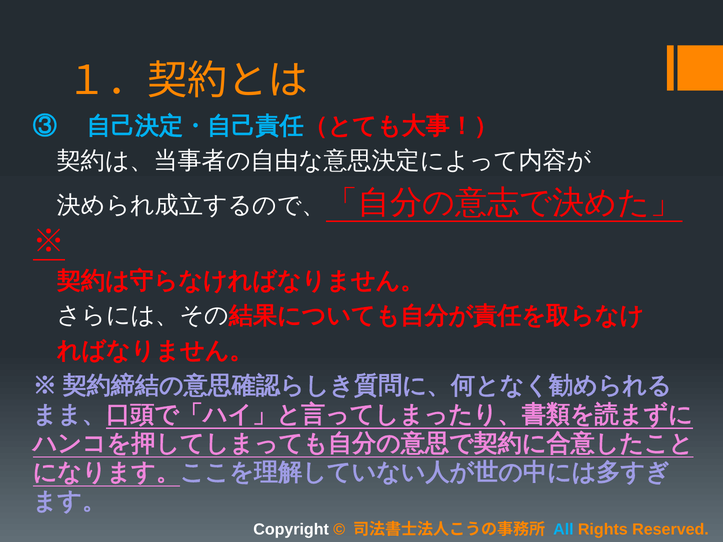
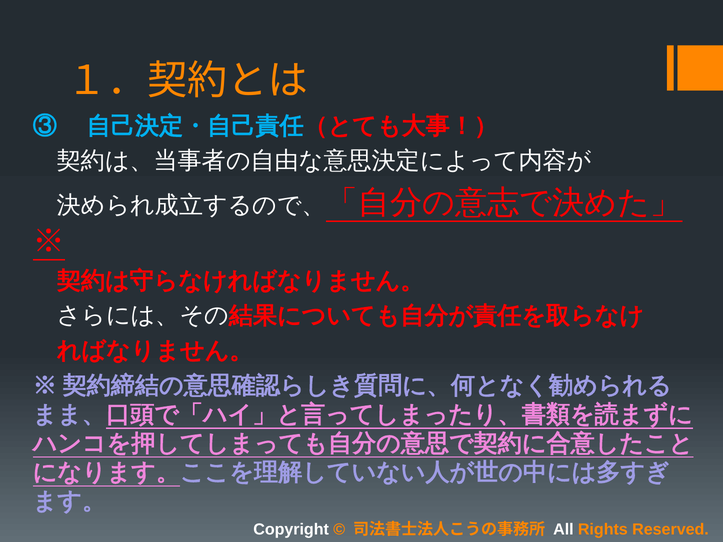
All colour: light blue -> white
